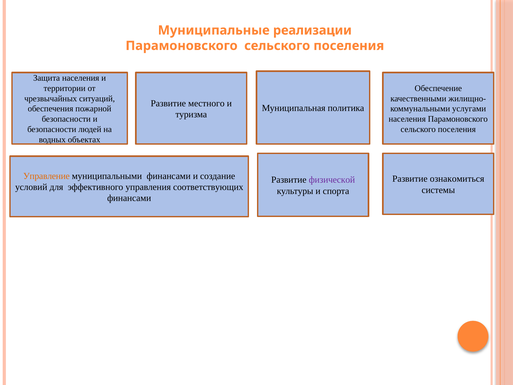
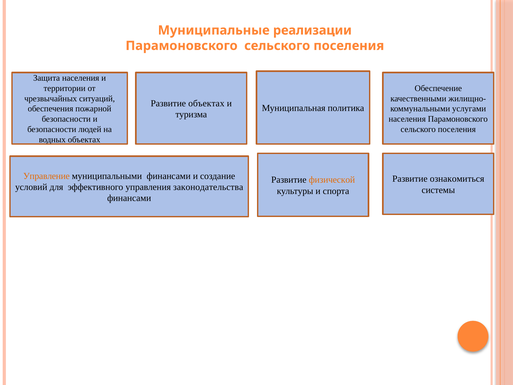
Развитие местного: местного -> объектах
физической colour: purple -> orange
соответствующих: соответствующих -> законодательства
